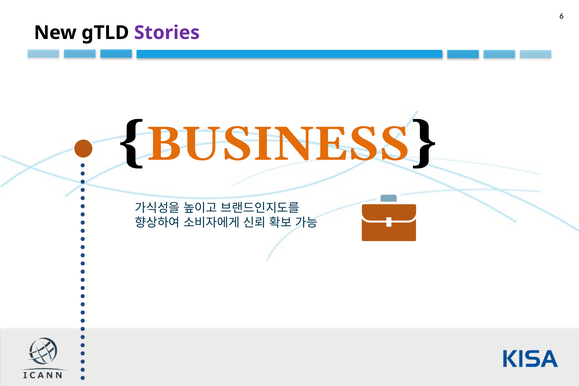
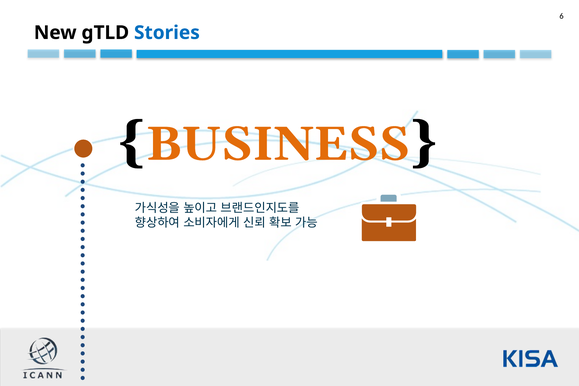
Stories colour: purple -> blue
